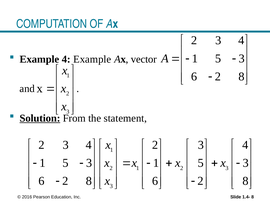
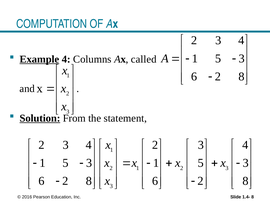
Example at (39, 59) underline: none -> present
4 Example: Example -> Columns
vector: vector -> called
